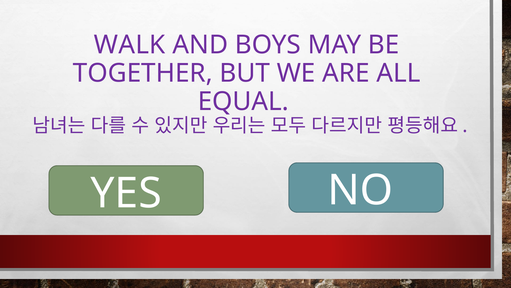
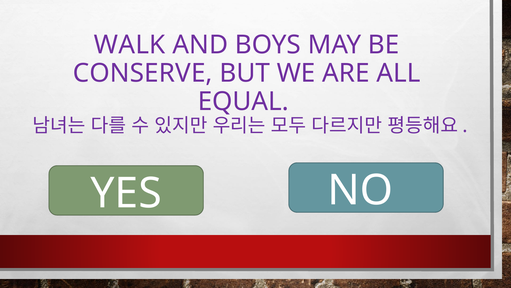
TOGETHER: TOGETHER -> CONSERVE
